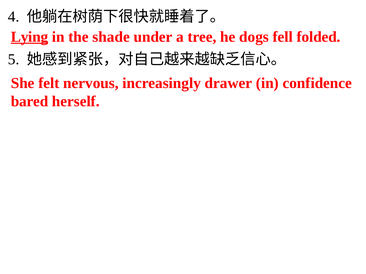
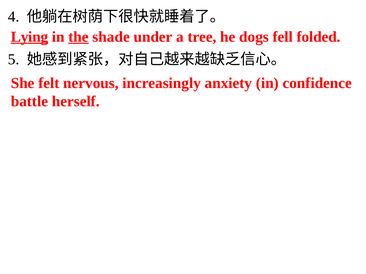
the underline: none -> present
drawer: drawer -> anxiety
bared: bared -> battle
